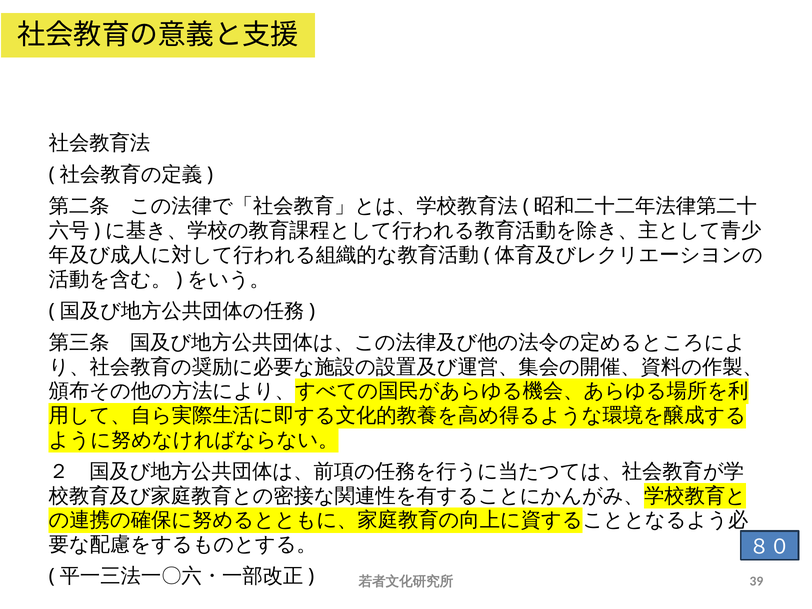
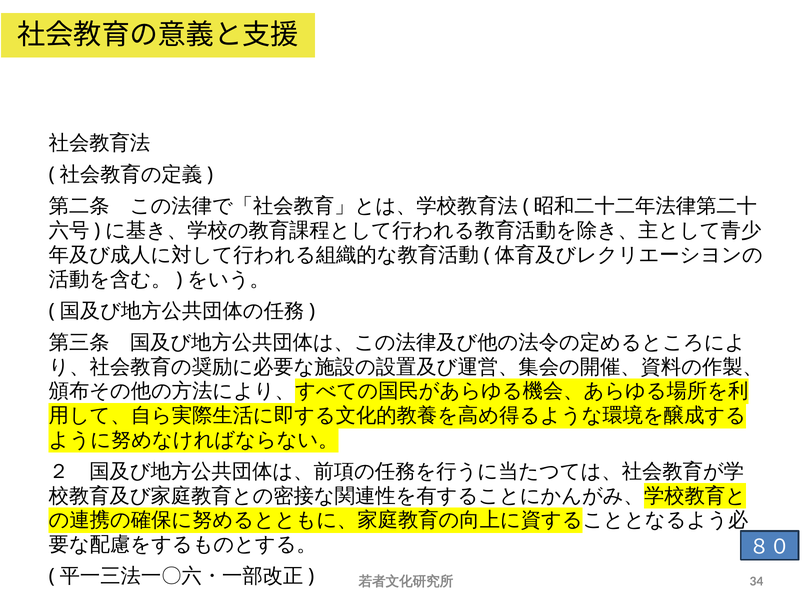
39: 39 -> 34
